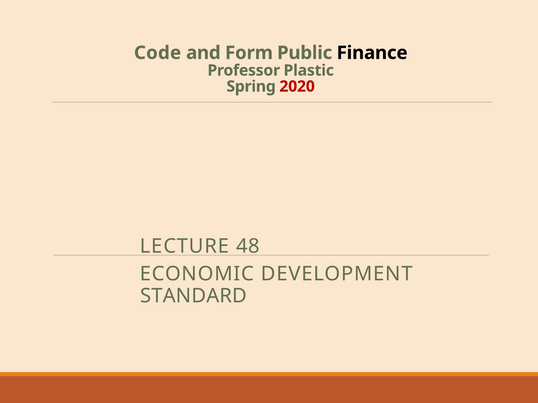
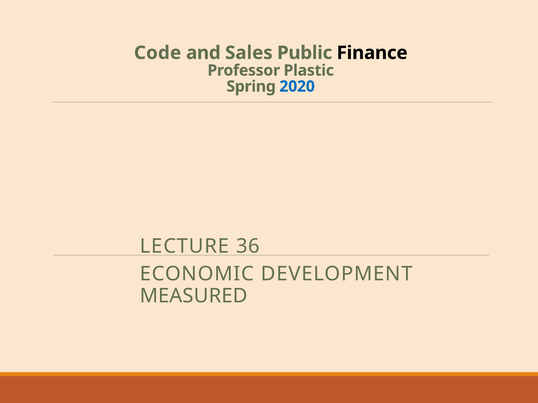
Form: Form -> Sales
2020 colour: red -> blue
48: 48 -> 36
STANDARD: STANDARD -> MEASURED
